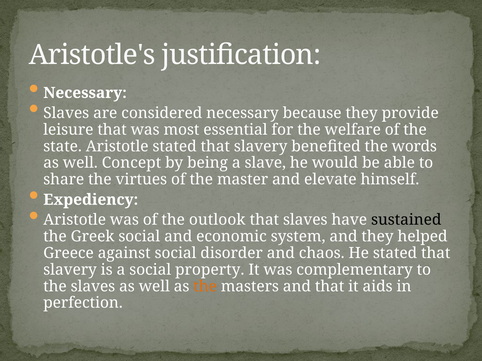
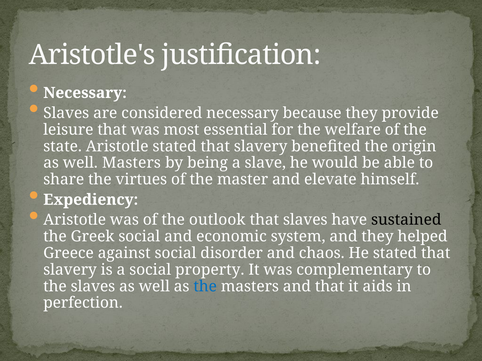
words: words -> origin
well Concept: Concept -> Masters
the at (205, 287) colour: orange -> blue
